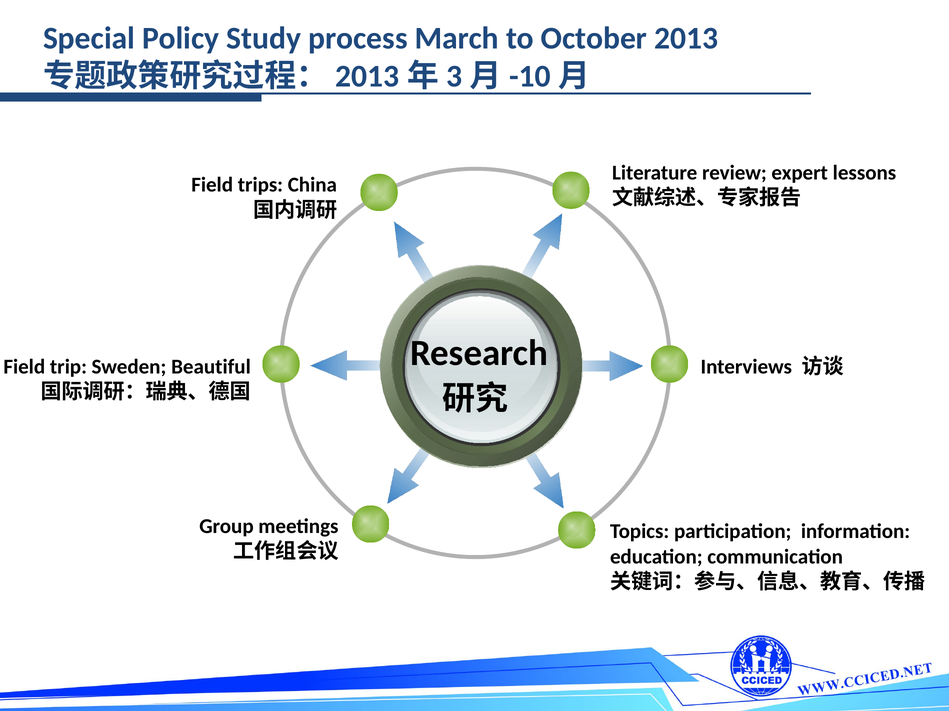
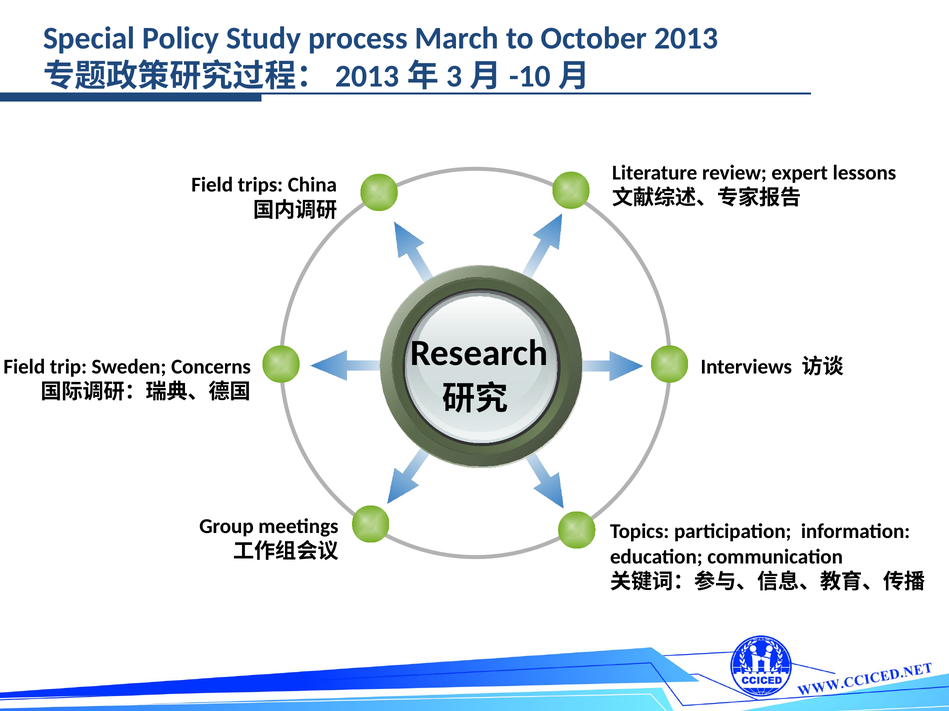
Beautiful: Beautiful -> Concerns
